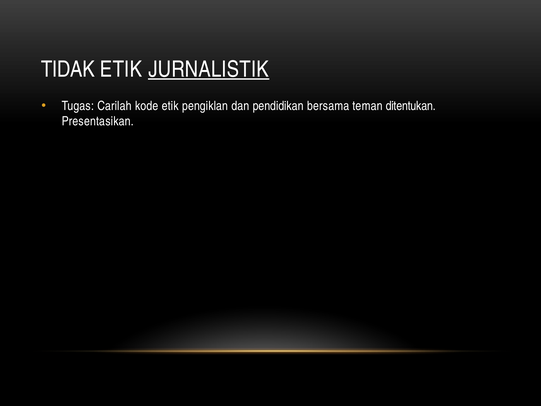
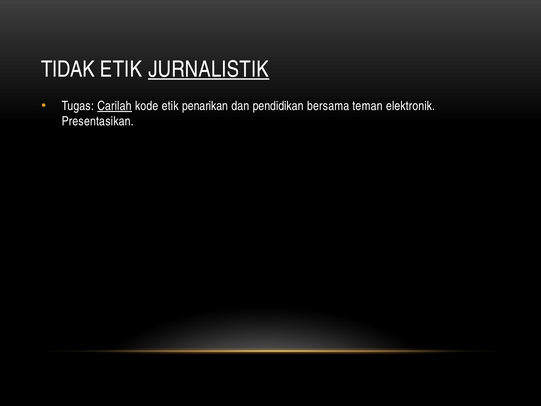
Carilah underline: none -> present
pengiklan: pengiklan -> penarikan
ditentukan: ditentukan -> elektronik
